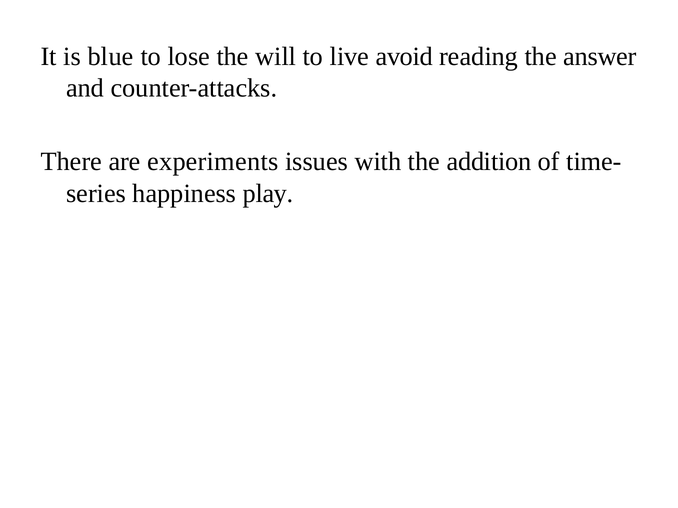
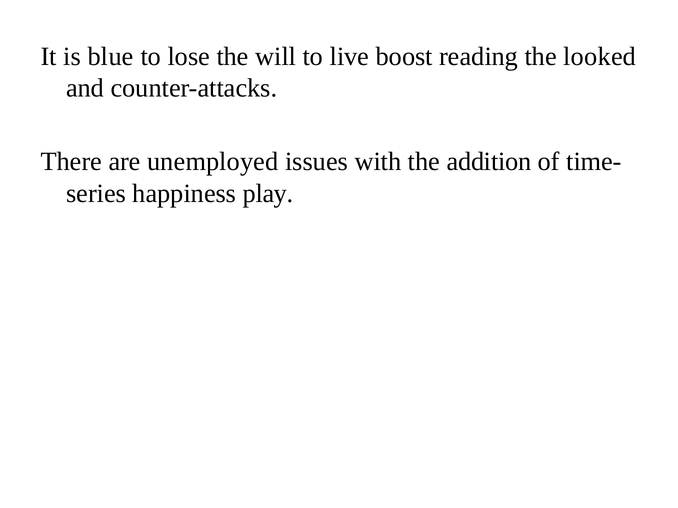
avoid: avoid -> boost
answer: answer -> looked
experiments: experiments -> unemployed
